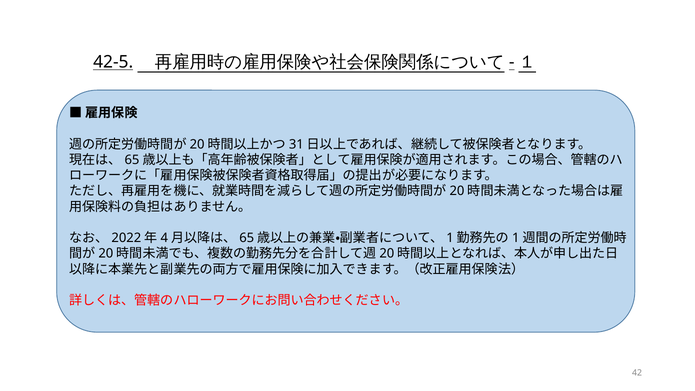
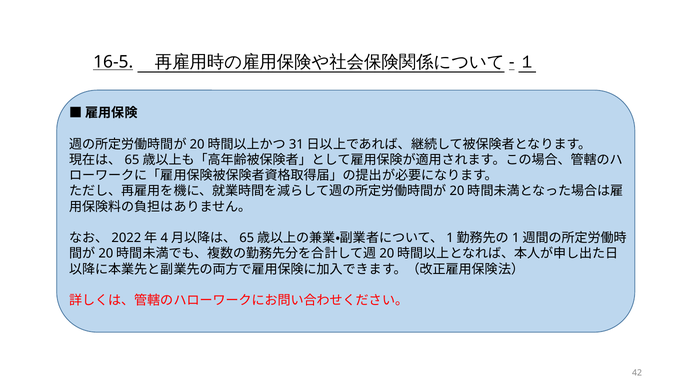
42-5: 42-5 -> 16-5
